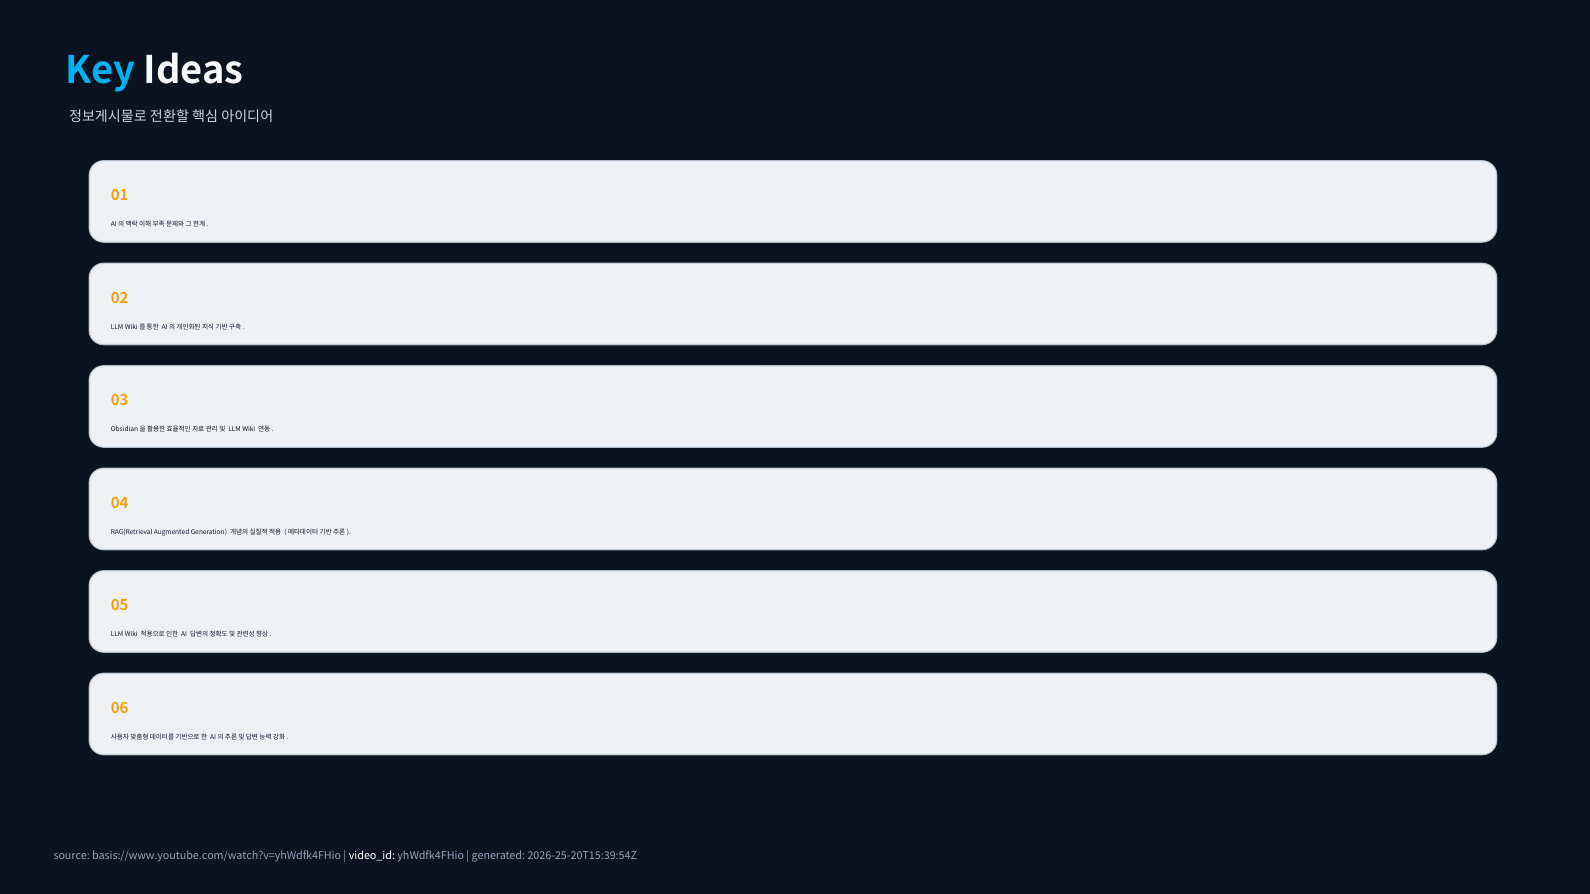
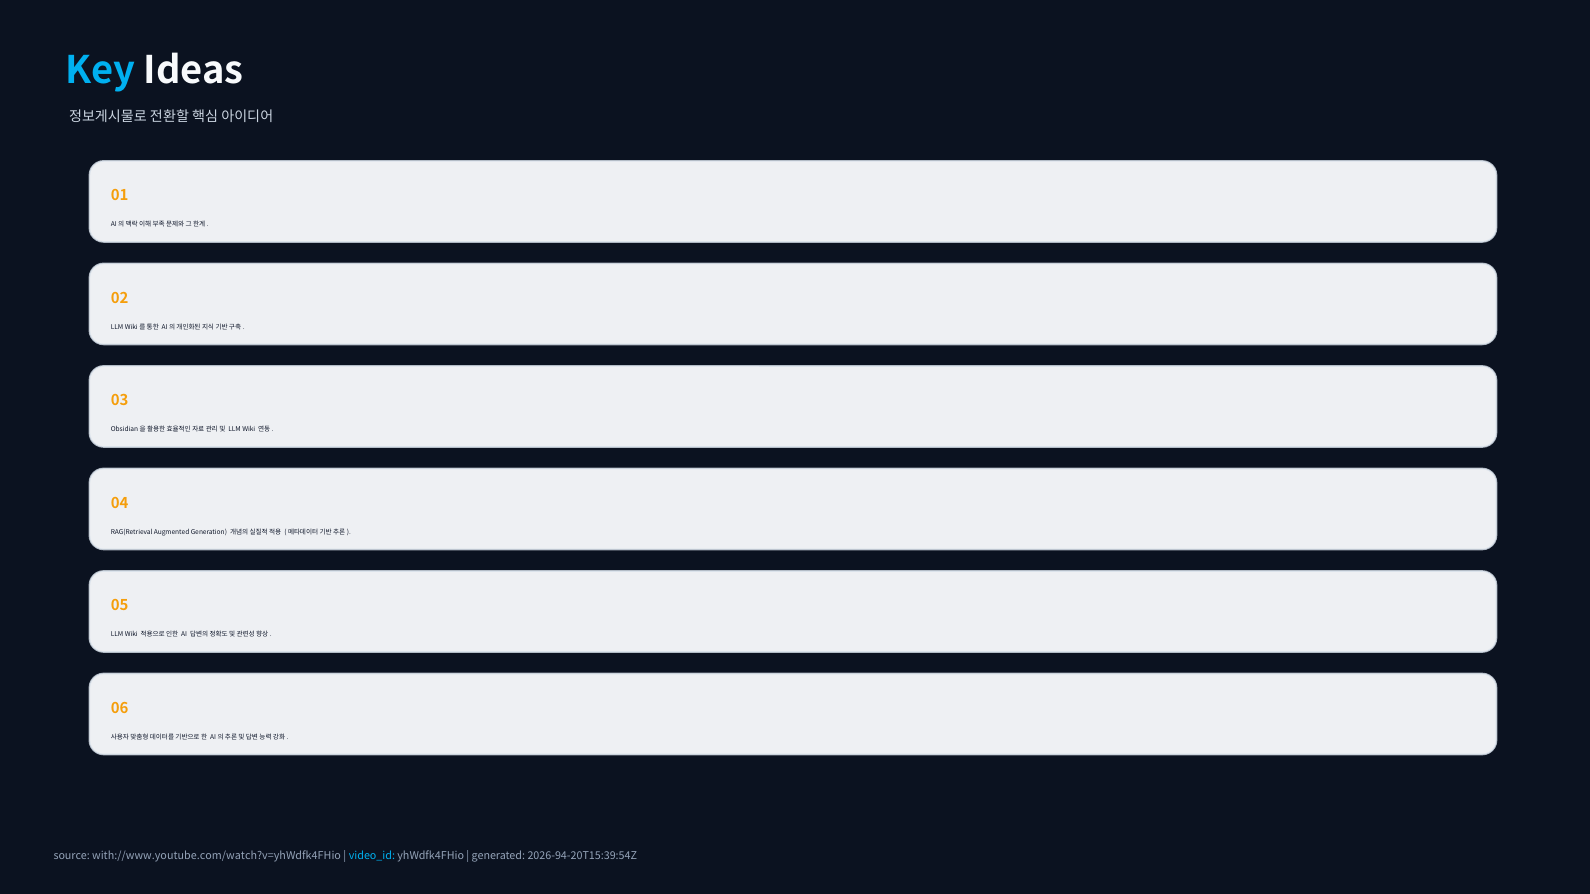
basis://www.youtube.com/watch?v=yhWdfk4FHio: basis://www.youtube.com/watch?v=yhWdfk4FHio -> with://www.youtube.com/watch?v=yhWdfk4FHio
video_id colour: white -> light blue
2026-25-20T15:39:54Z: 2026-25-20T15:39:54Z -> 2026-94-20T15:39:54Z
